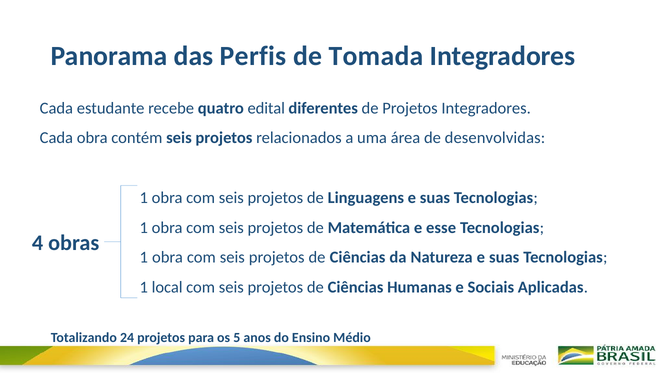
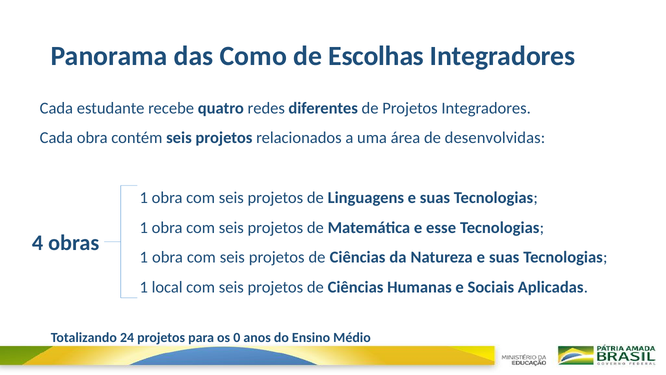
Perfis: Perfis -> Como
Tomada: Tomada -> Escolhas
edital: edital -> redes
5: 5 -> 0
